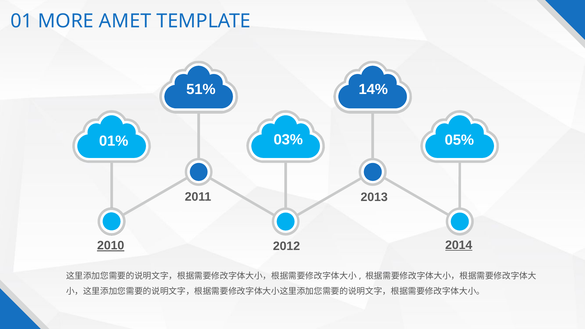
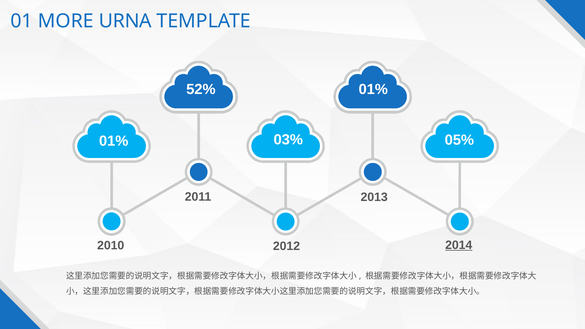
AMET: AMET -> URNA
51%: 51% -> 52%
14% at (373, 89): 14% -> 01%
2010 underline: present -> none
